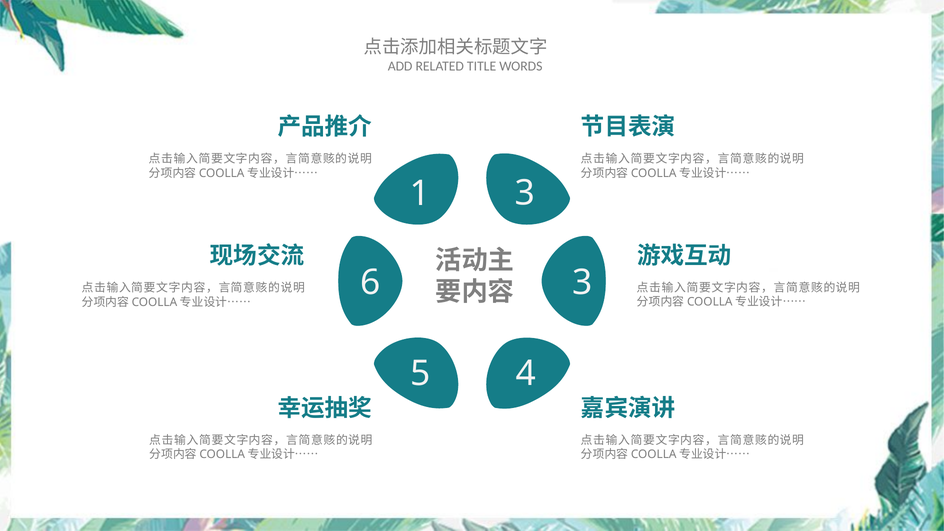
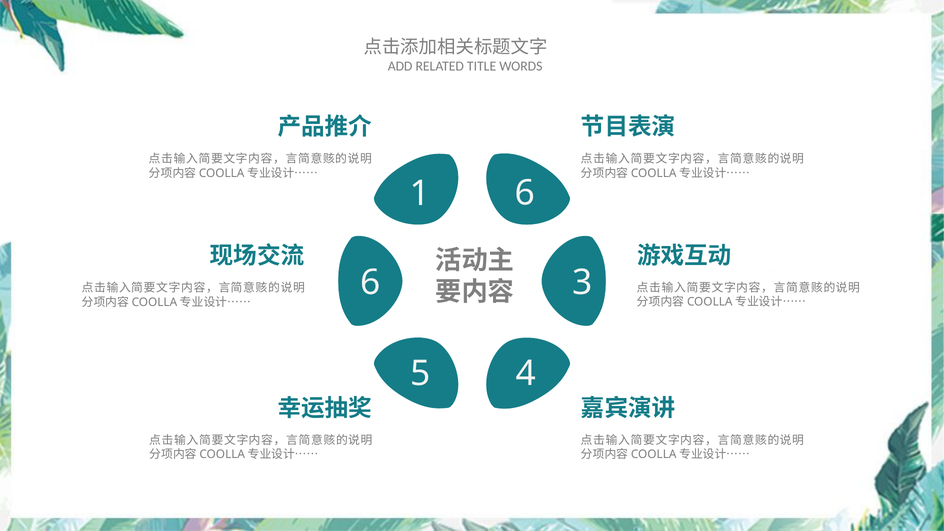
1 3: 3 -> 6
